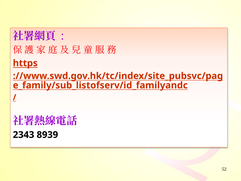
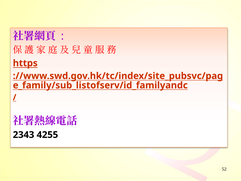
8939: 8939 -> 4255
